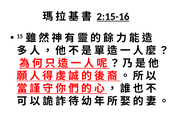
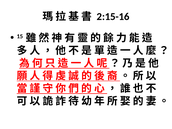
2:15-16 underline: present -> none
